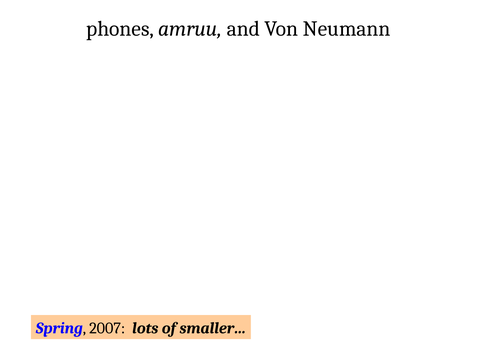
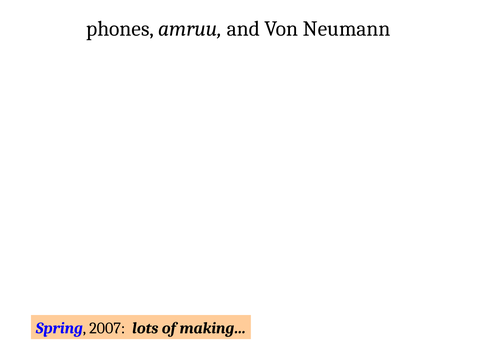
smaller…: smaller… -> making…
